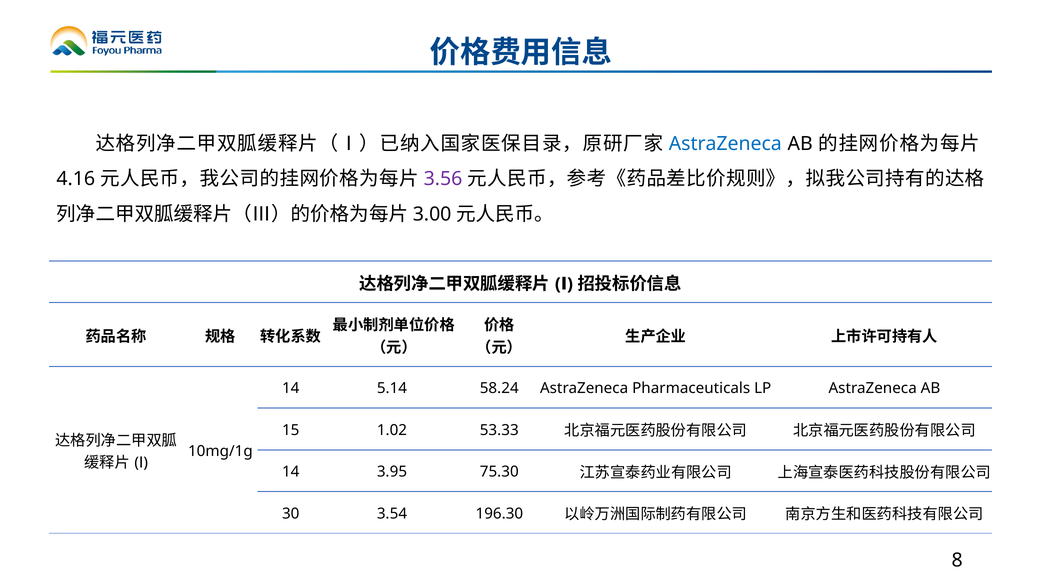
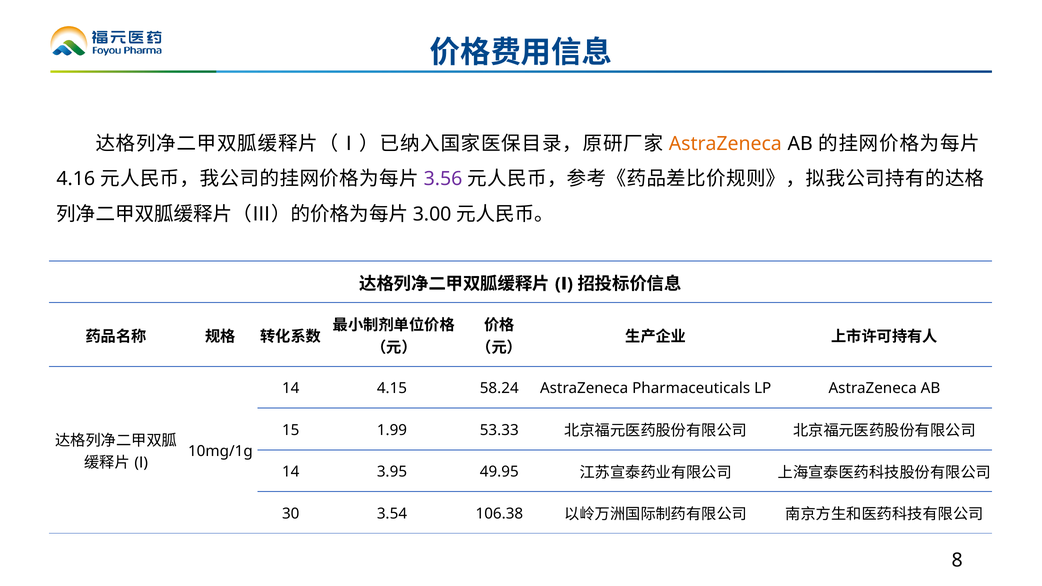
AstraZeneca at (725, 144) colour: blue -> orange
5.14: 5.14 -> 4.15
1.02: 1.02 -> 1.99
75.30: 75.30 -> 49.95
196.30: 196.30 -> 106.38
